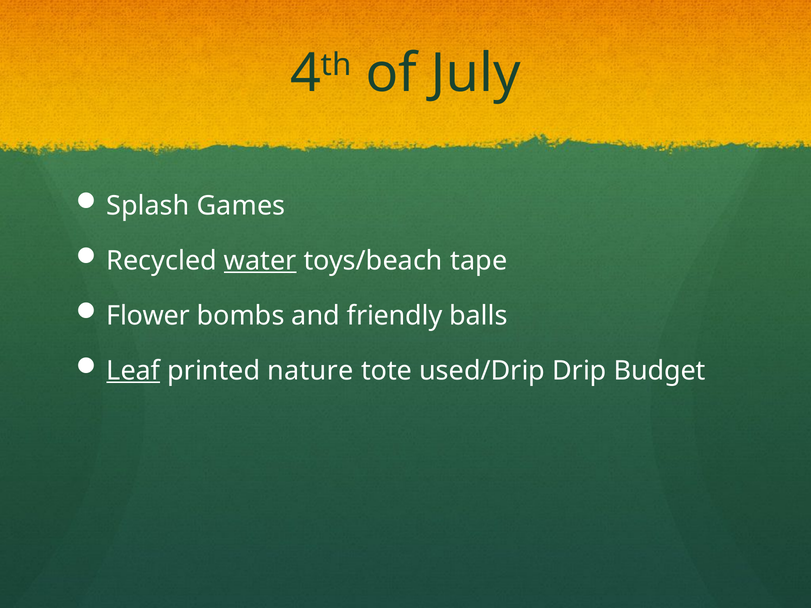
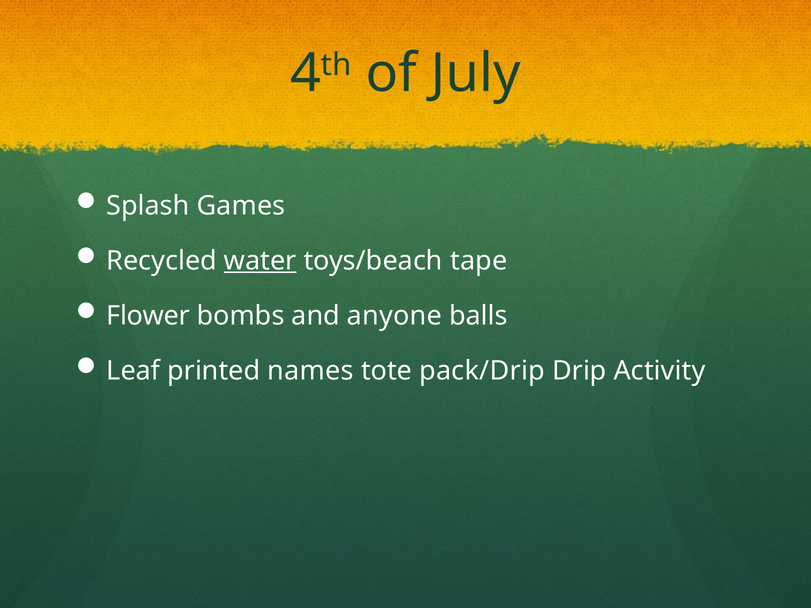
friendly: friendly -> anyone
Leaf underline: present -> none
nature: nature -> names
used/Drip: used/Drip -> pack/Drip
Budget: Budget -> Activity
